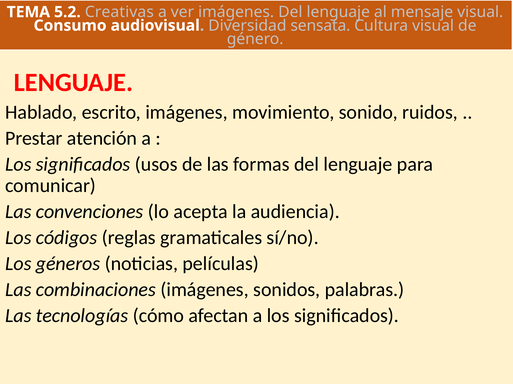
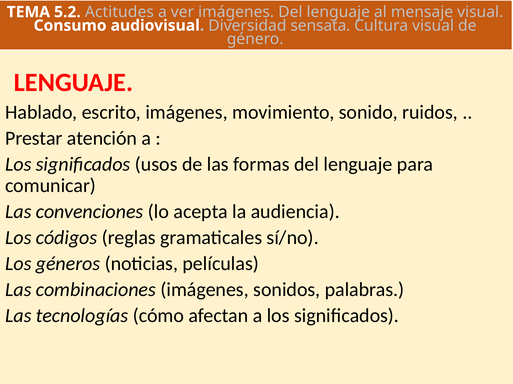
Creativas: Creativas -> Actitudes
